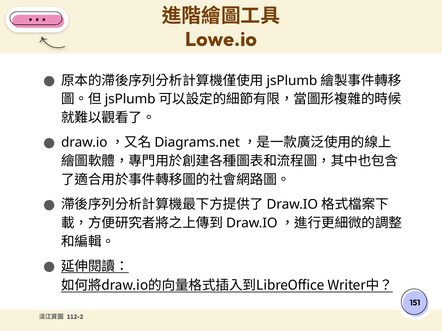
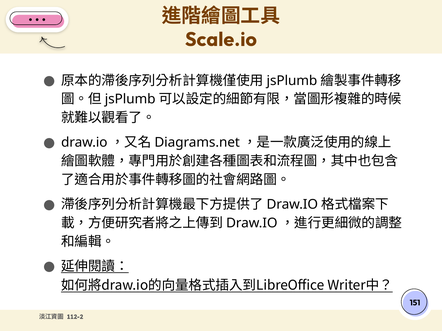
Lowe.io: Lowe.io -> Scale.io
